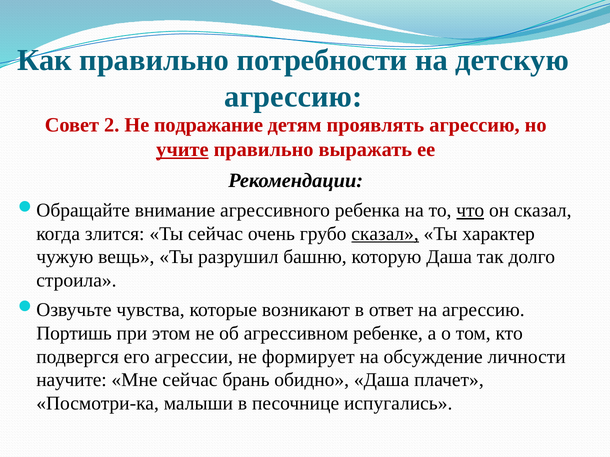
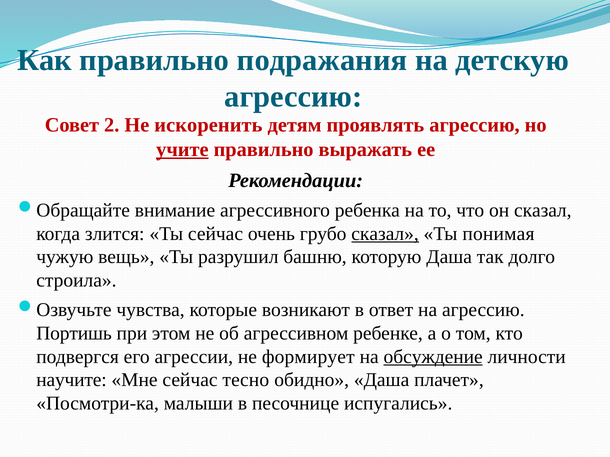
потребности: потребности -> подражания
подражание: подражание -> искоренить
что underline: present -> none
характер: характер -> понимая
обсуждение underline: none -> present
брань: брань -> тесно
